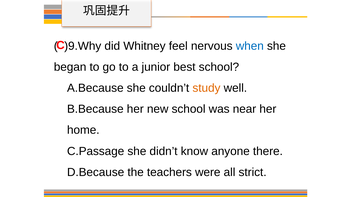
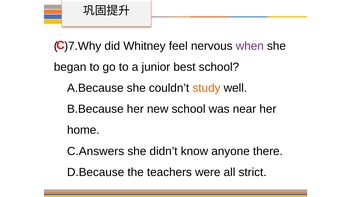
)9.Why: )9.Why -> )7.Why
when colour: blue -> purple
C.Passage: C.Passage -> C.Answers
